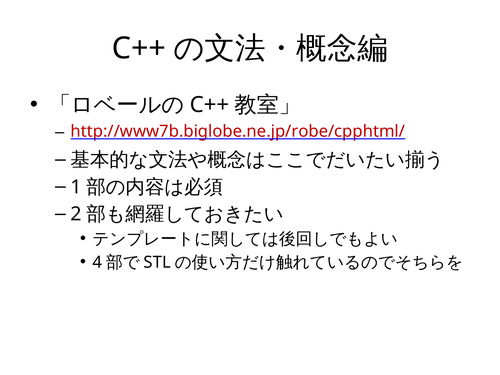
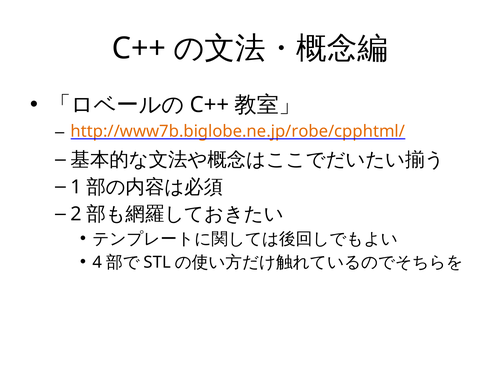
http://www7b.biglobe.ne.jp/robe/cpphtml/ colour: red -> orange
